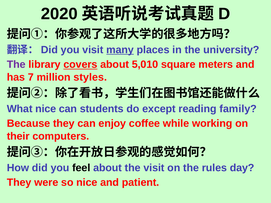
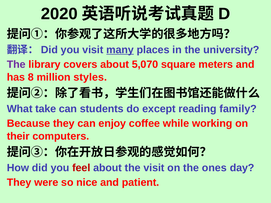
covers underline: present -> none
5,010: 5,010 -> 5,070
7: 7 -> 8
What nice: nice -> take
feel colour: black -> red
rules: rules -> ones
